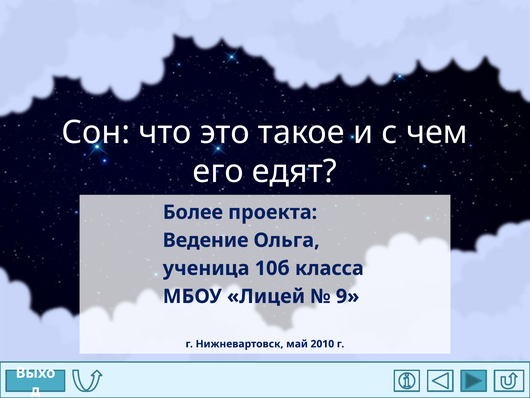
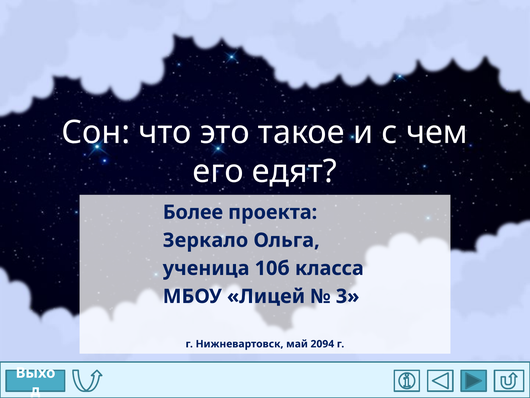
Ведение: Ведение -> Зеркало
9: 9 -> 3
2010: 2010 -> 2094
